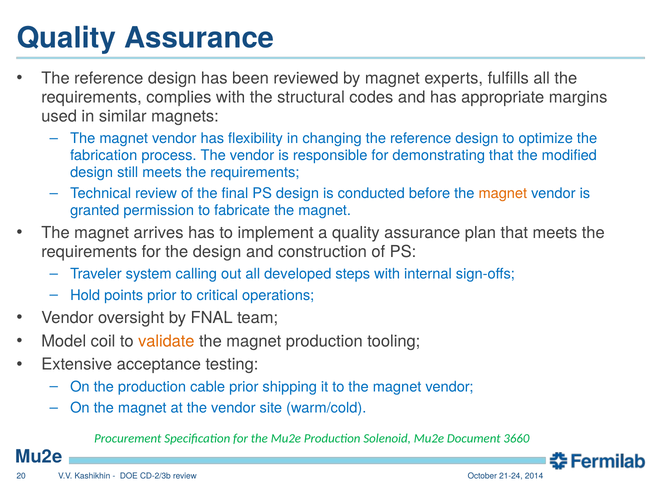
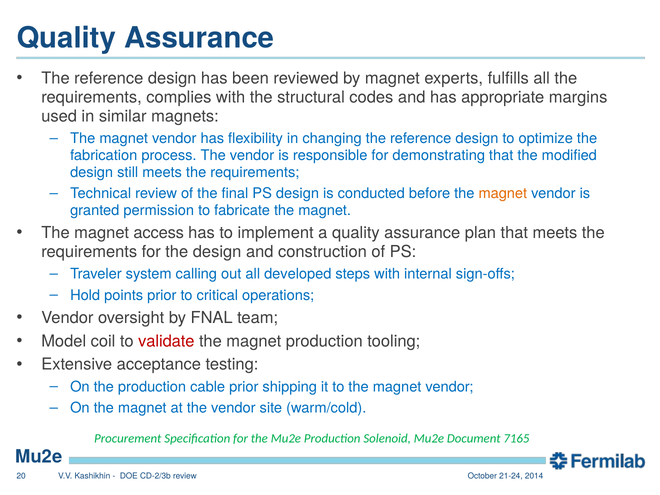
arrives: arrives -> access
validate colour: orange -> red
3660: 3660 -> 7165
